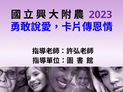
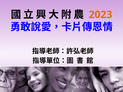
2023 colour: purple -> orange
